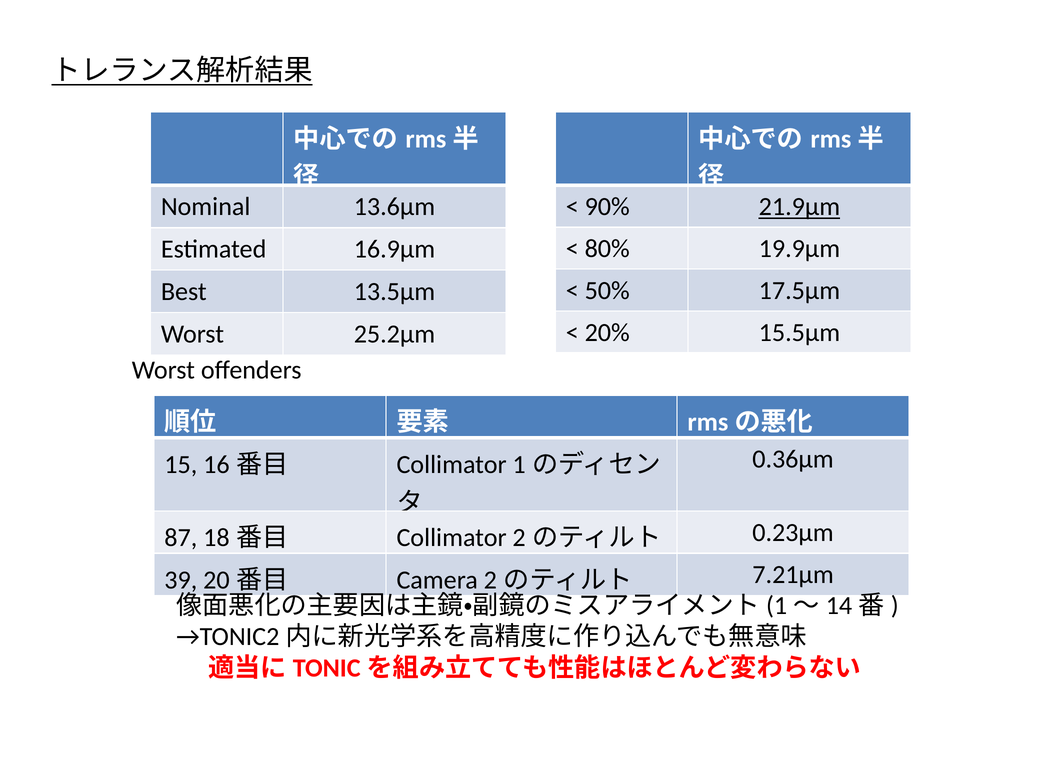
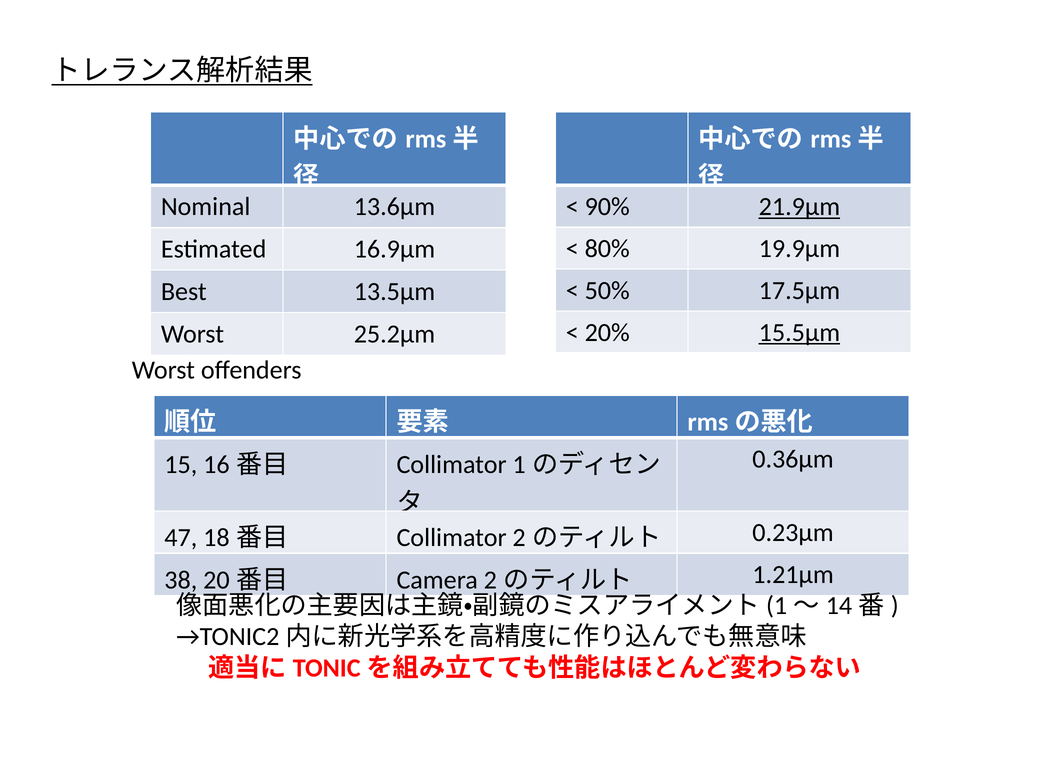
15.5μm underline: none -> present
87: 87 -> 47
39: 39 -> 38
7.21μm: 7.21μm -> 1.21μm
